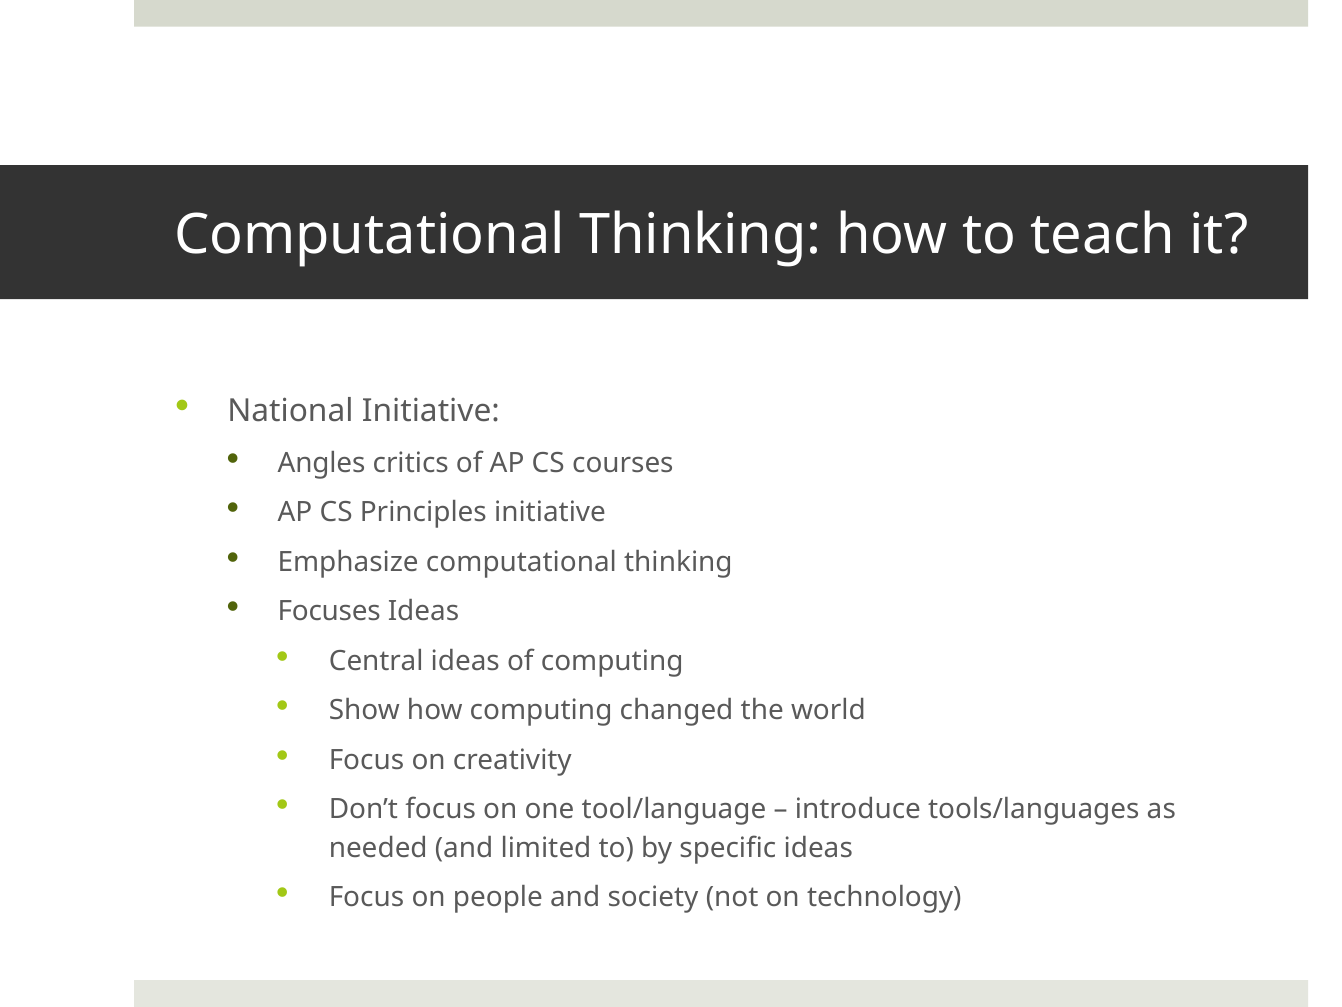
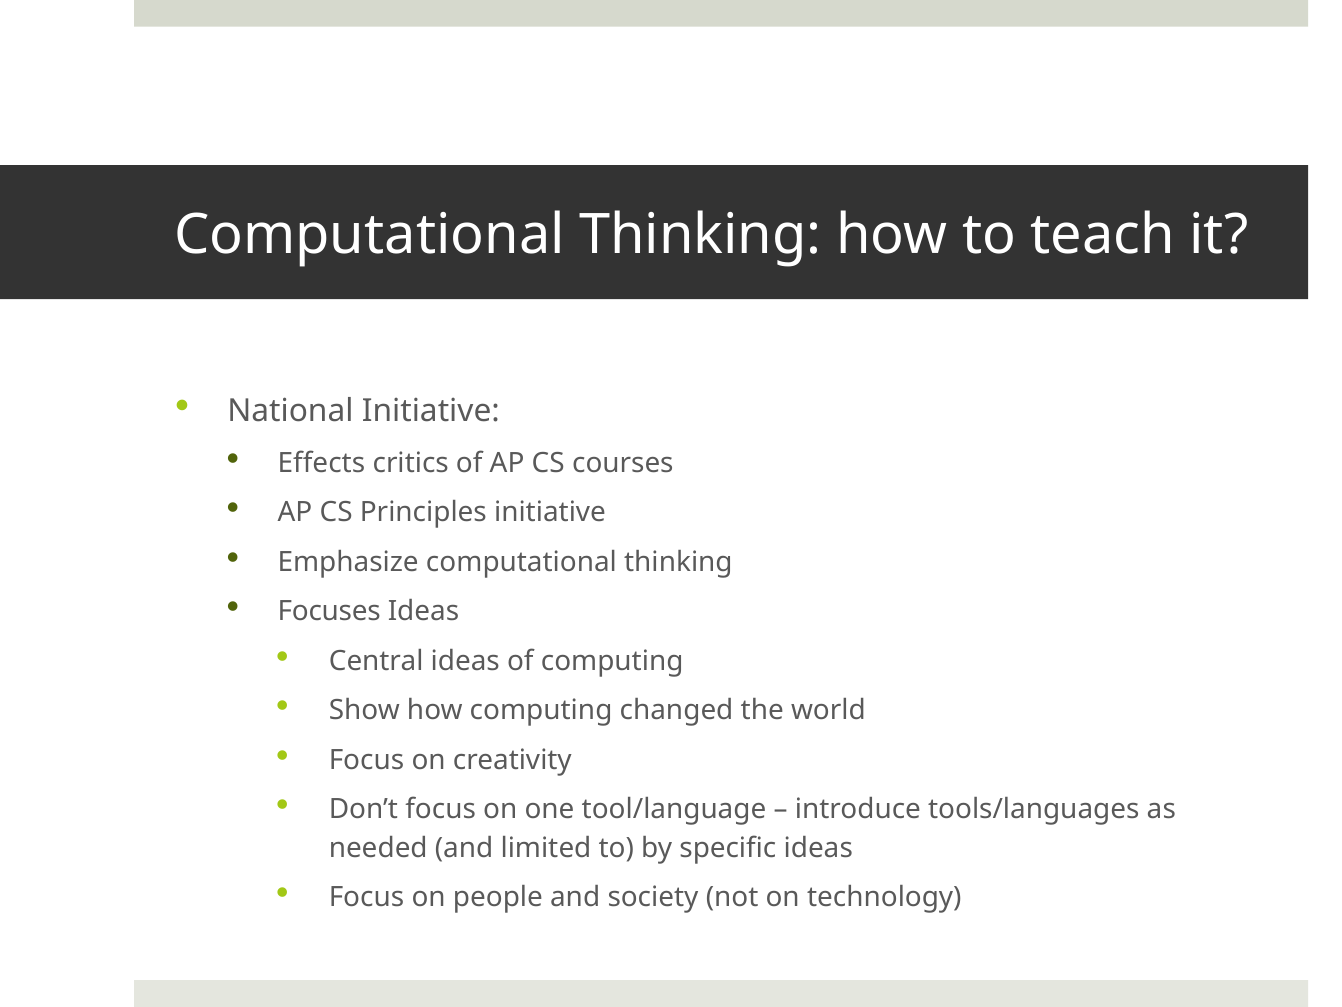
Angles: Angles -> Effects
